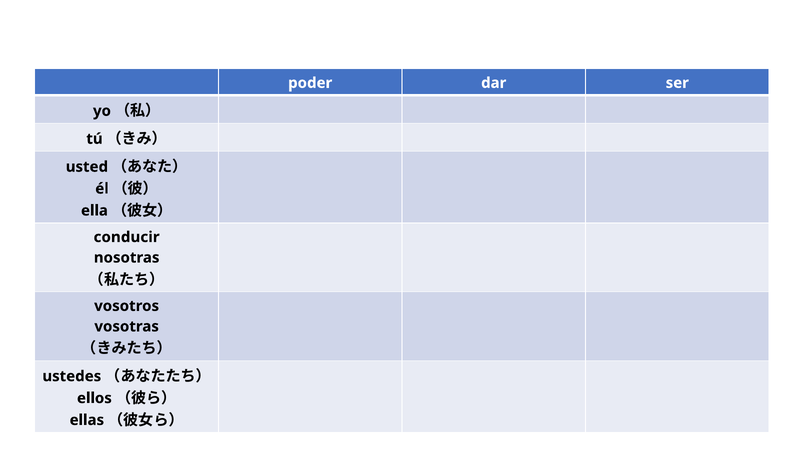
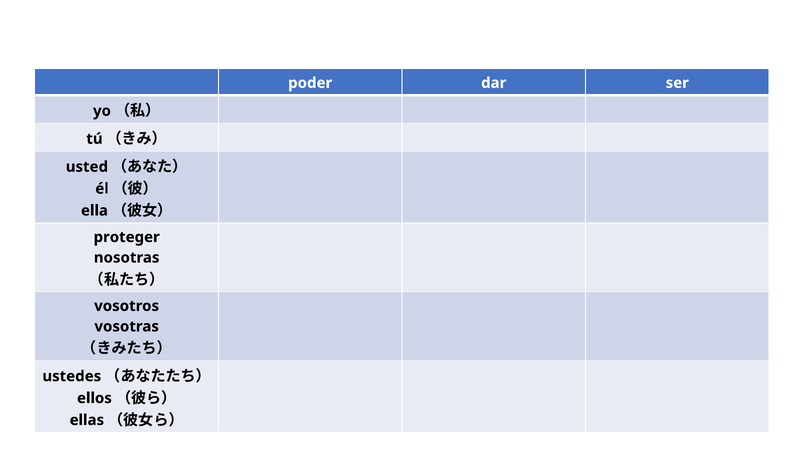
conducir: conducir -> proteger
